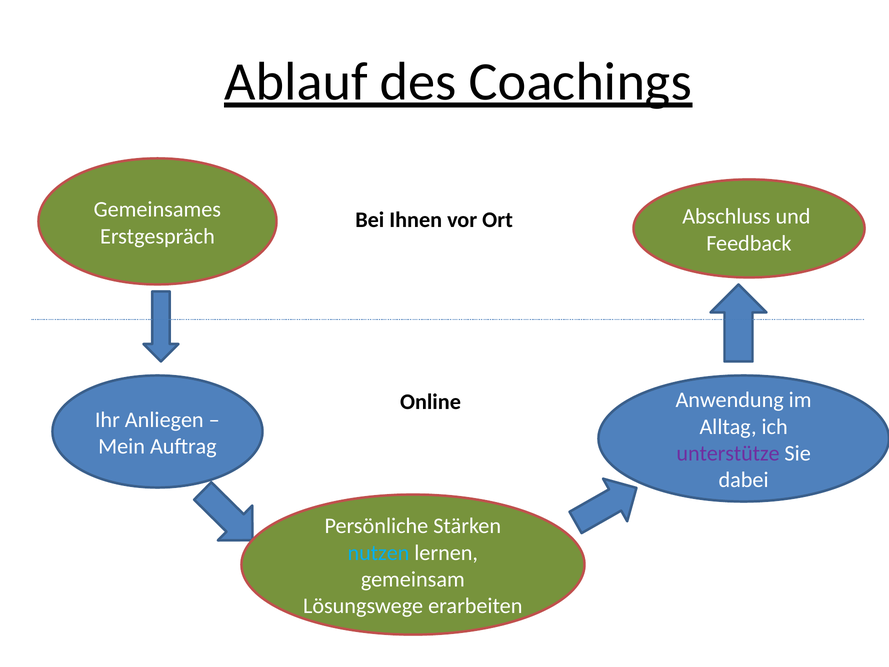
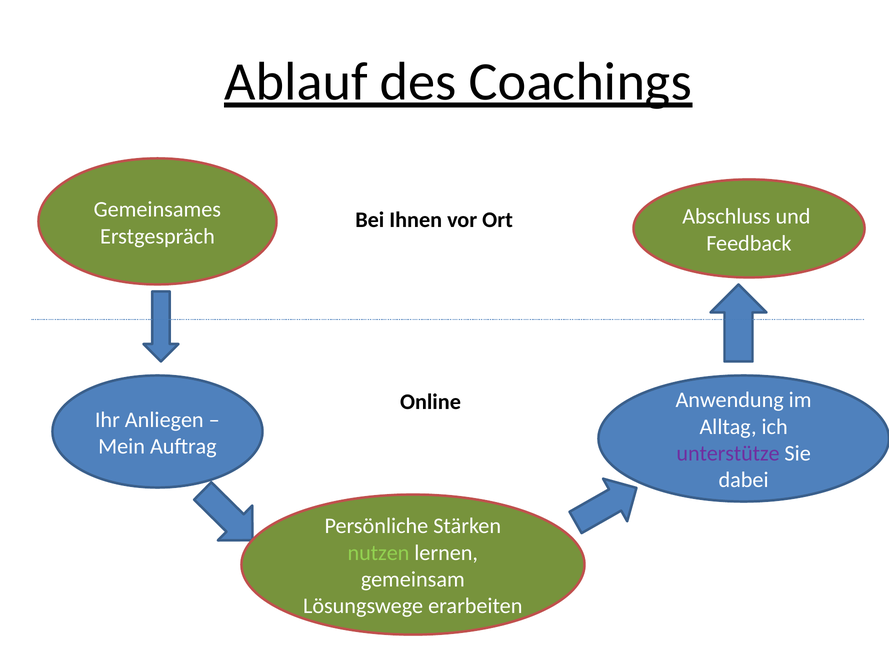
nutzen colour: light blue -> light green
